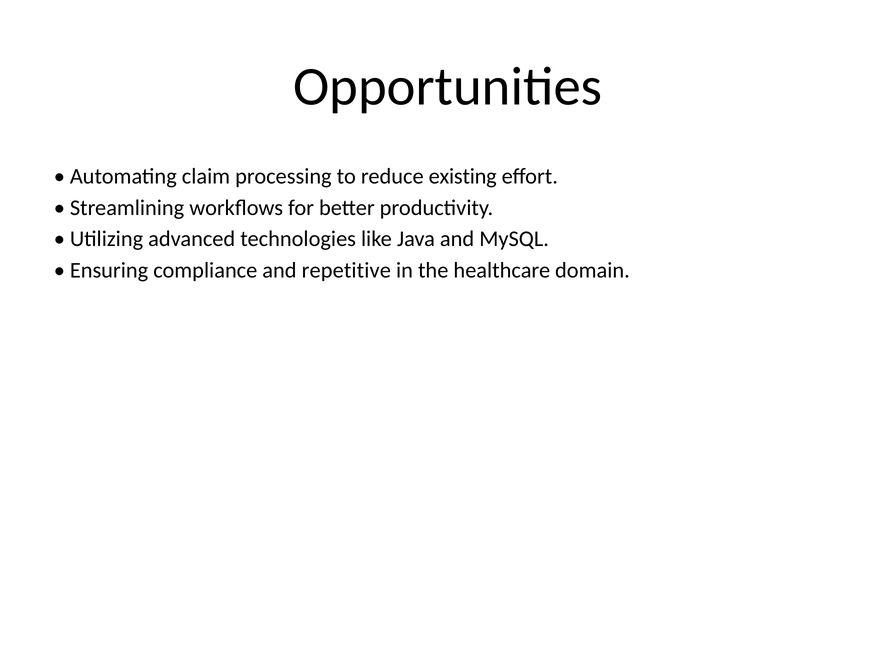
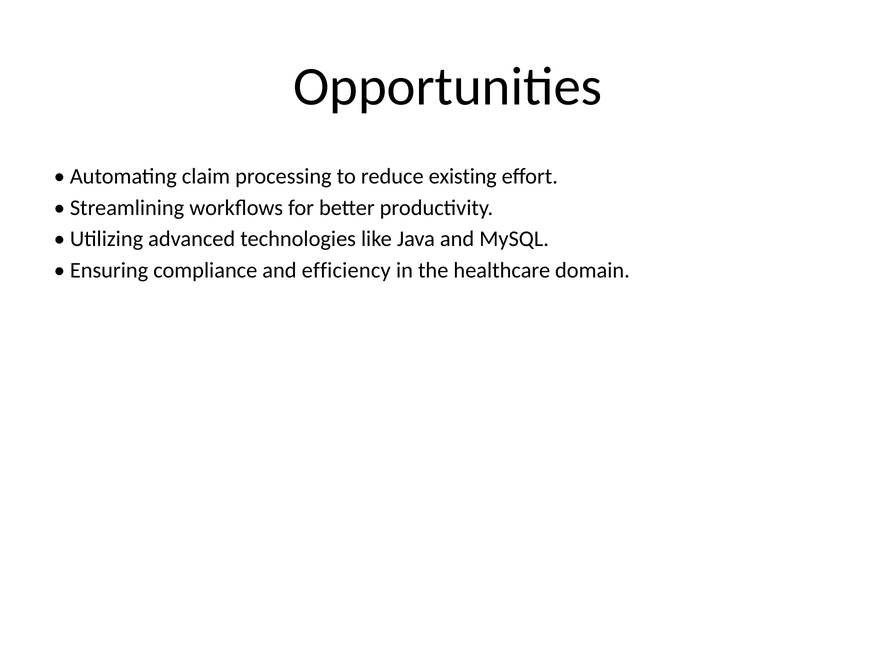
repetitive: repetitive -> efficiency
